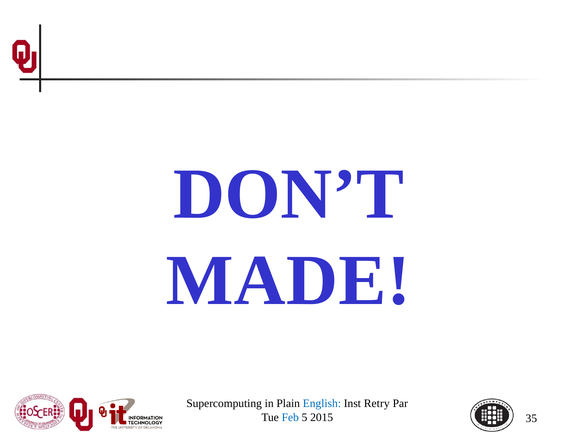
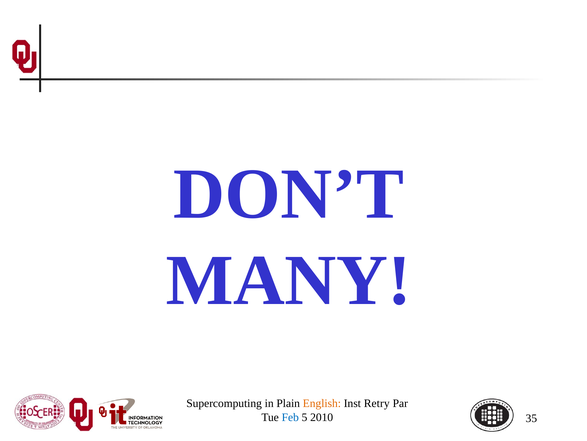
MADE: MADE -> MANY
English colour: blue -> orange
2015: 2015 -> 2010
